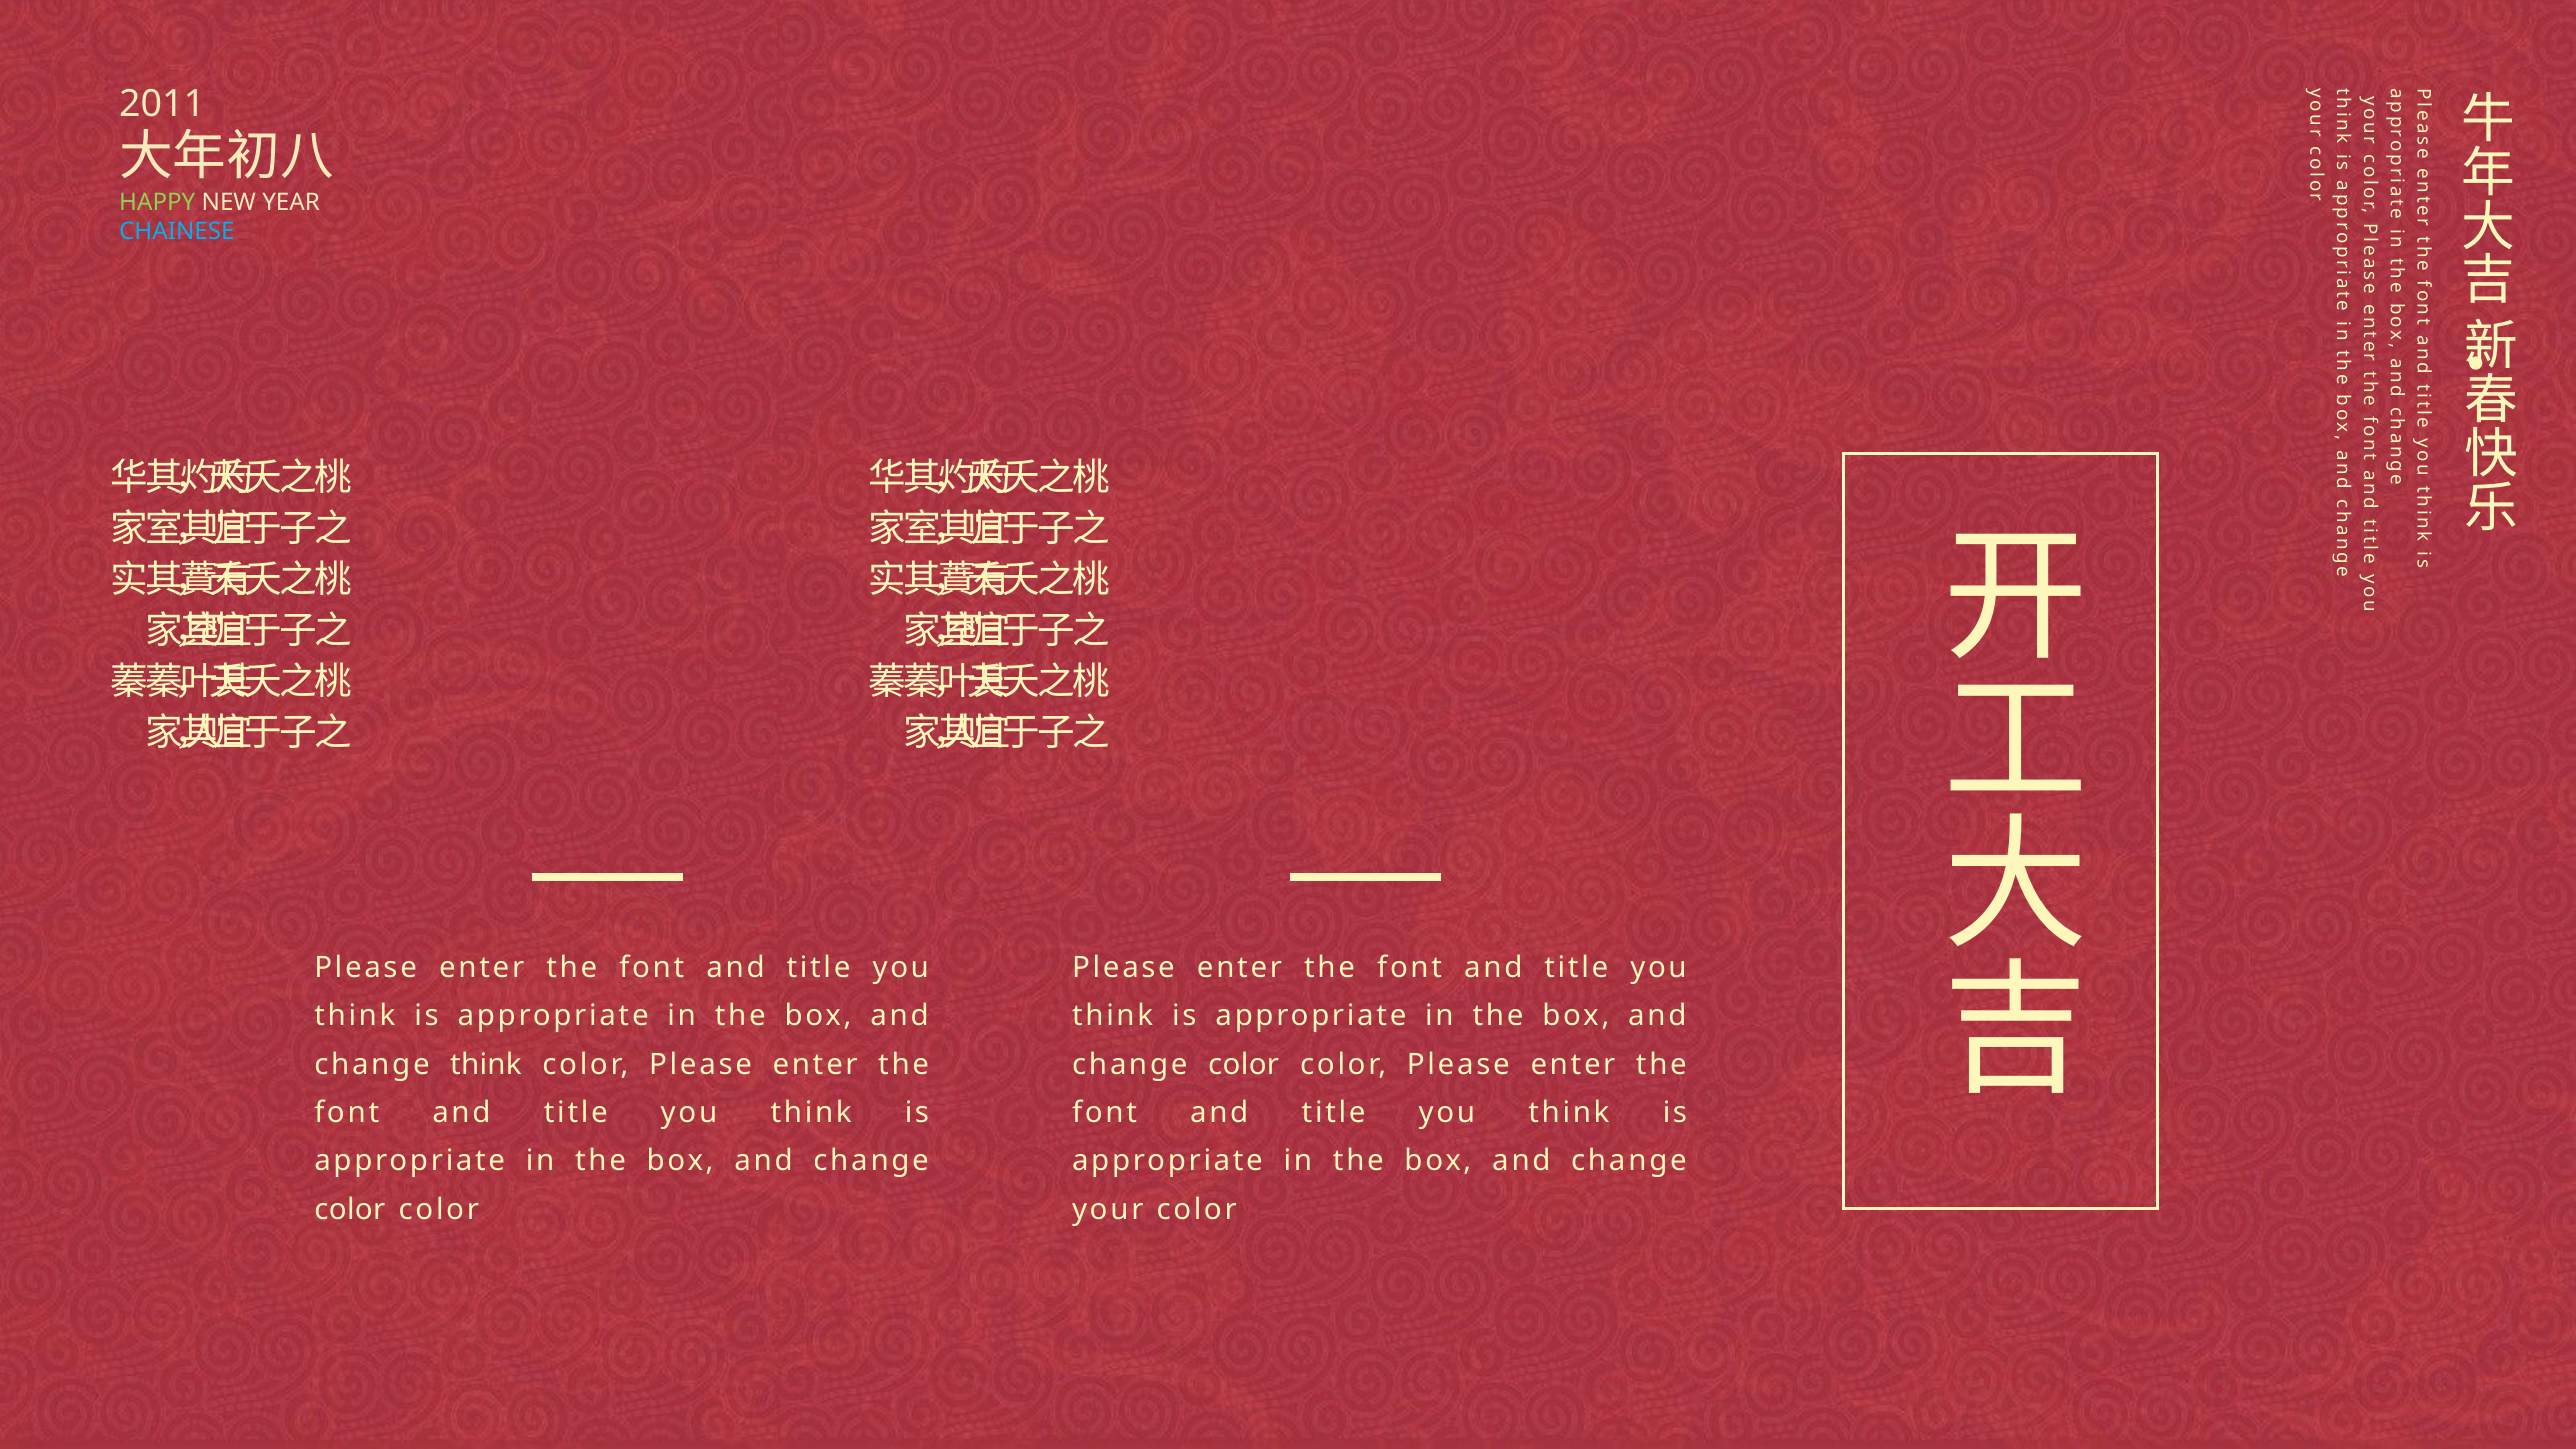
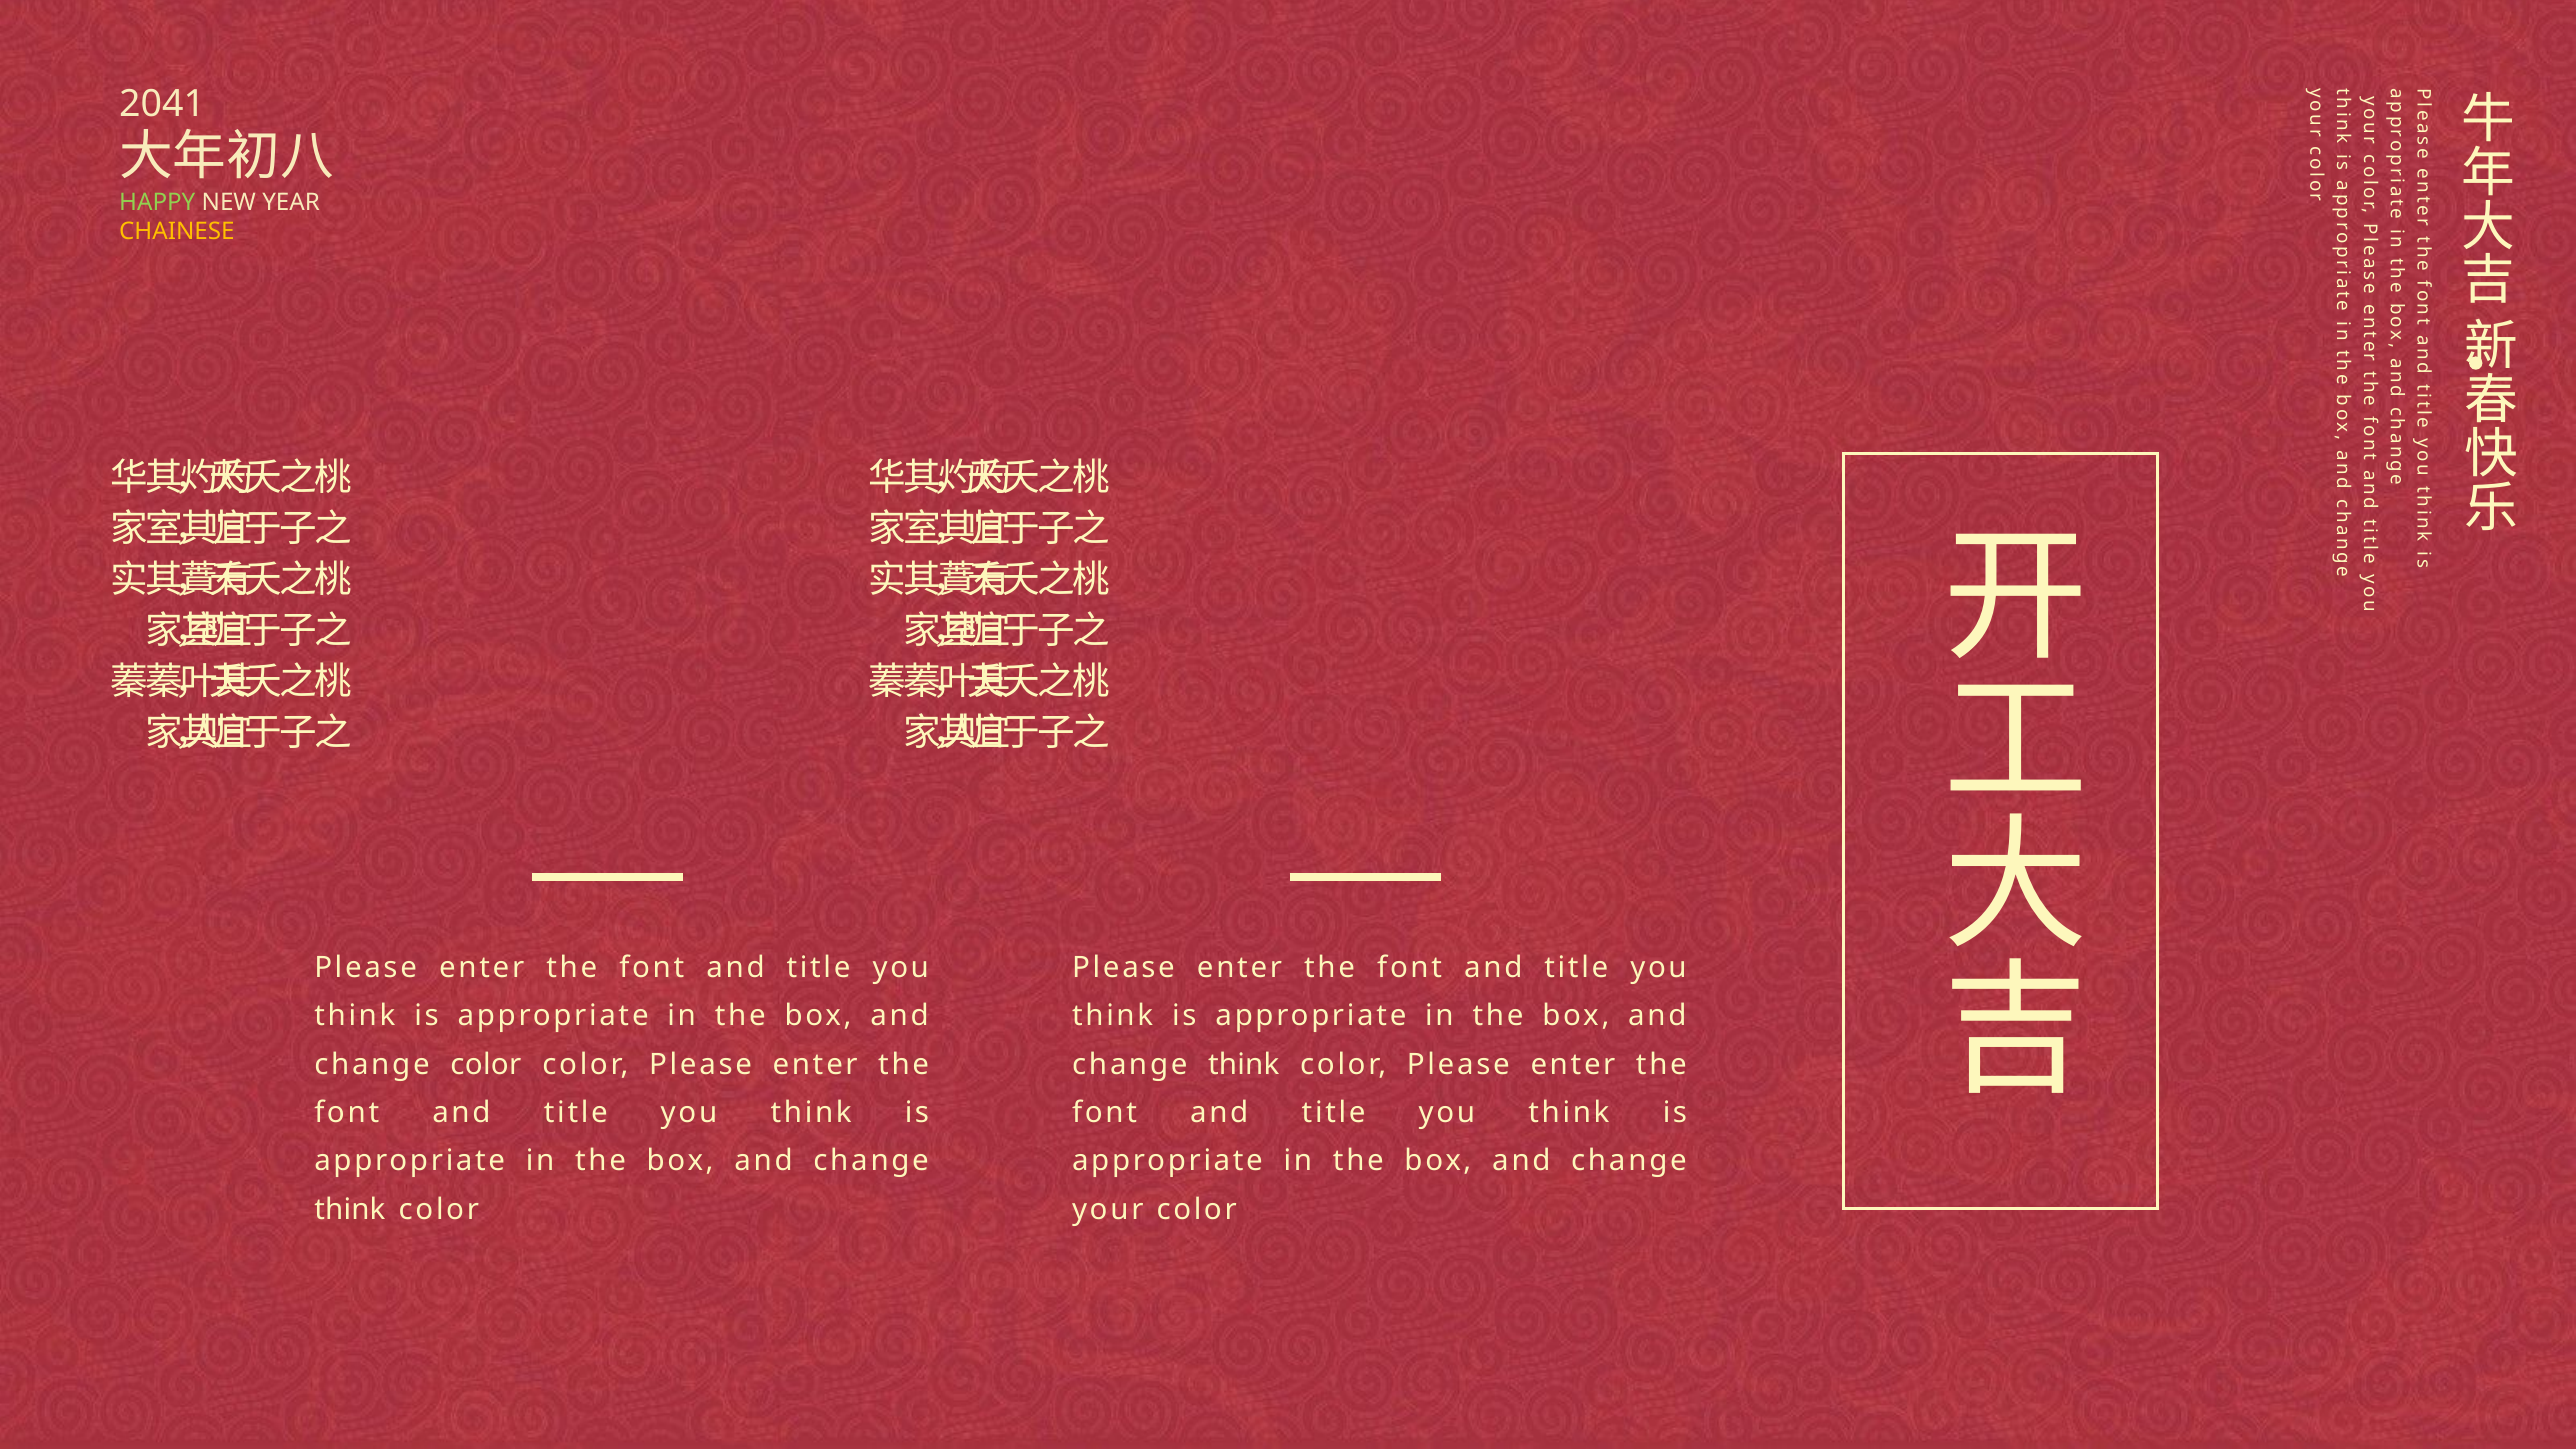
2011: 2011 -> 2041
CHAINESE colour: light blue -> yellow
change think: think -> color
color at (1244, 1064): color -> think
color at (350, 1209): color -> think
